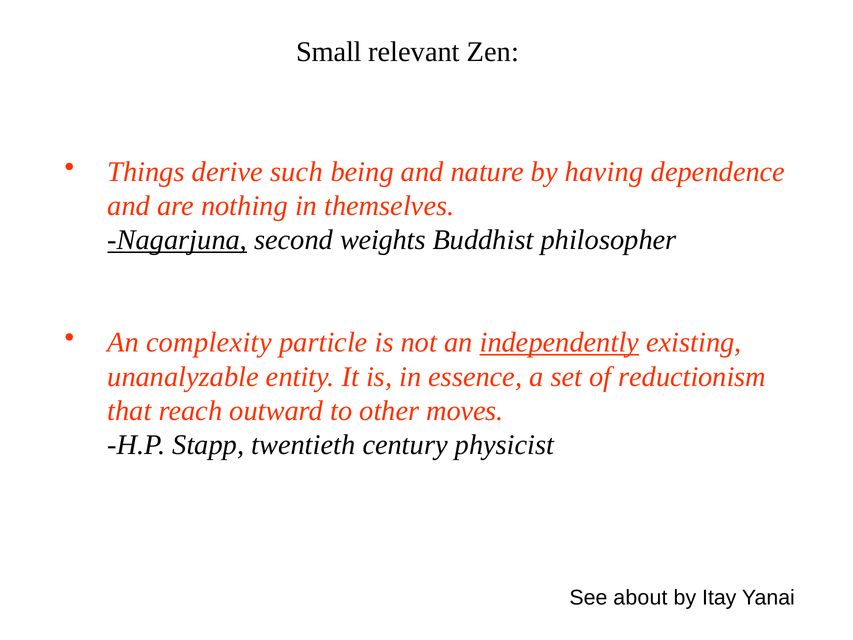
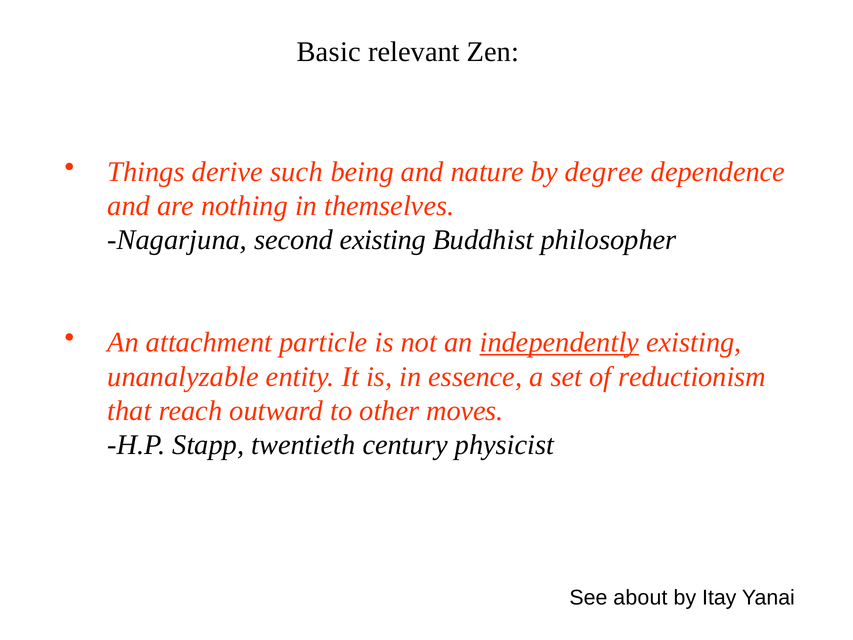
Small: Small -> Basic
having: having -> degree
Nagarjuna underline: present -> none
second weights: weights -> existing
complexity: complexity -> attachment
